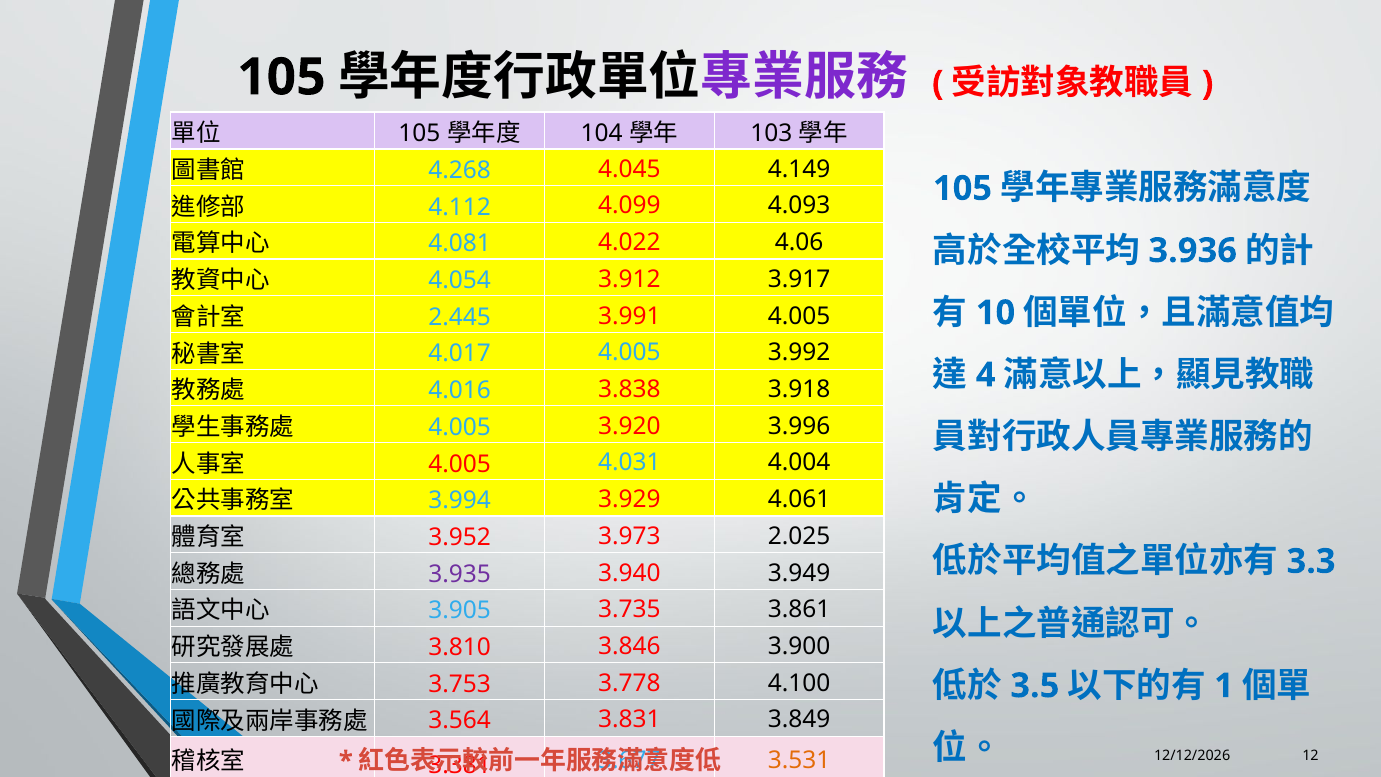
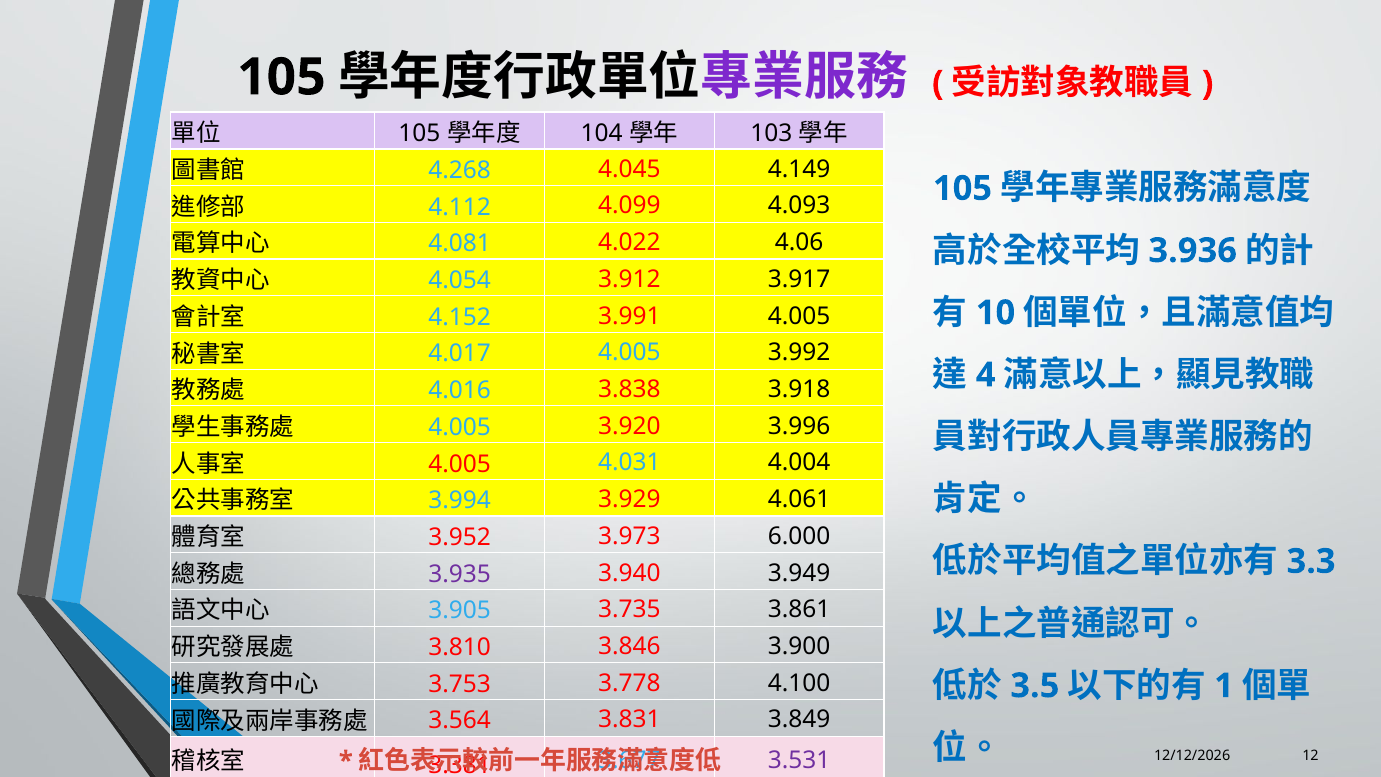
2.445: 2.445 -> 4.152
2.025: 2.025 -> 6.000
3.531 colour: orange -> purple
